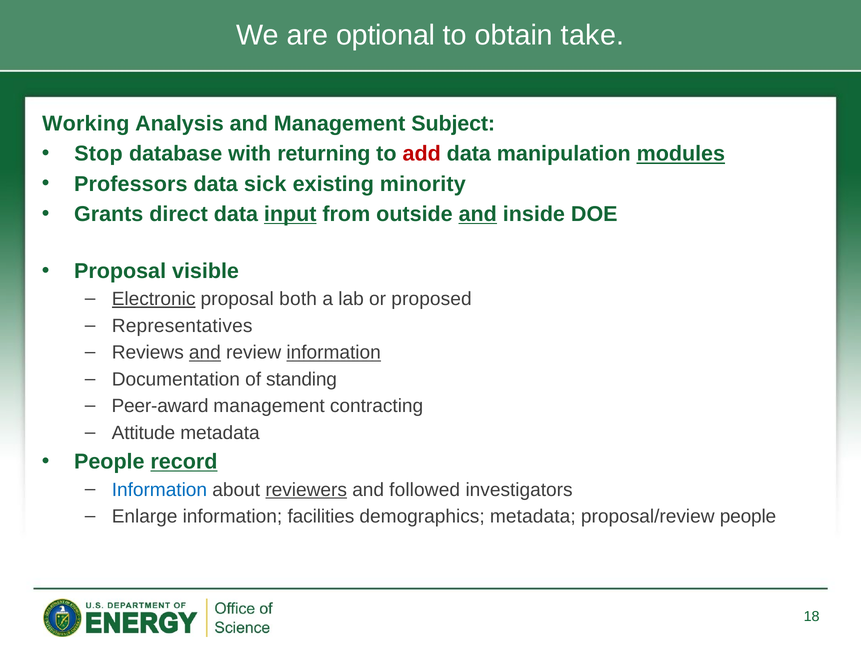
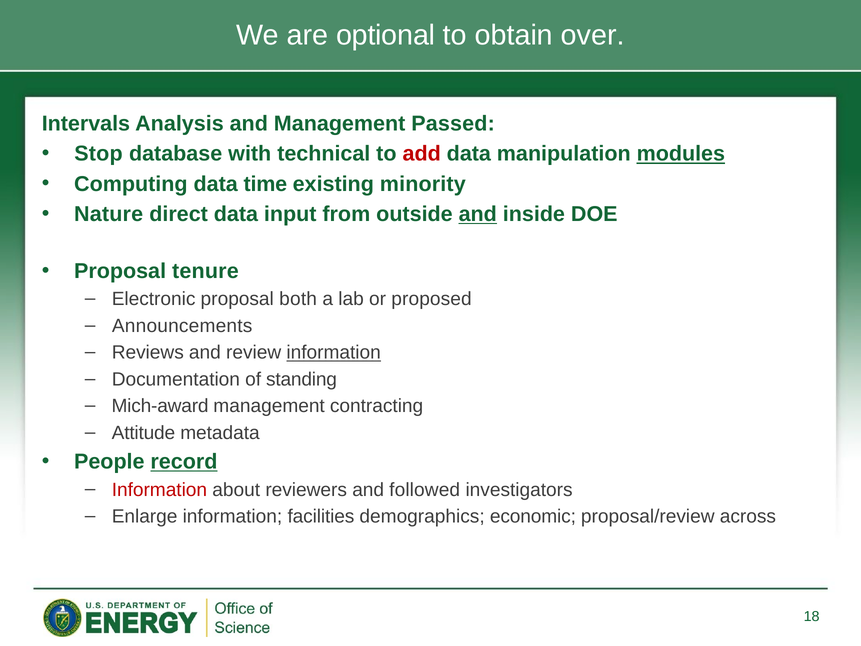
take: take -> over
Working: Working -> Intervals
Subject: Subject -> Passed
returning: returning -> technical
Professors: Professors -> Computing
sick: sick -> time
Grants: Grants -> Nature
input underline: present -> none
visible: visible -> tenure
Electronic underline: present -> none
Representatives: Representatives -> Announcements
and at (205, 352) underline: present -> none
Peer-award: Peer-award -> Mich-award
Information at (159, 490) colour: blue -> red
reviewers underline: present -> none
demographics metadata: metadata -> economic
proposal/review people: people -> across
